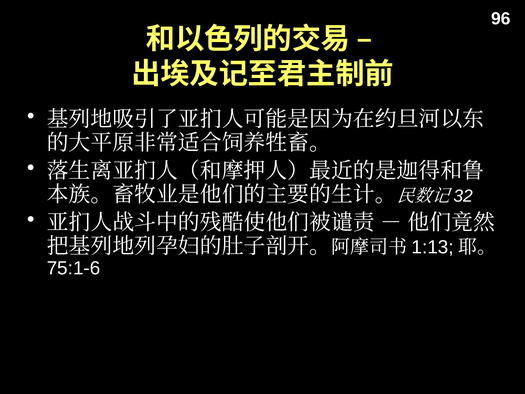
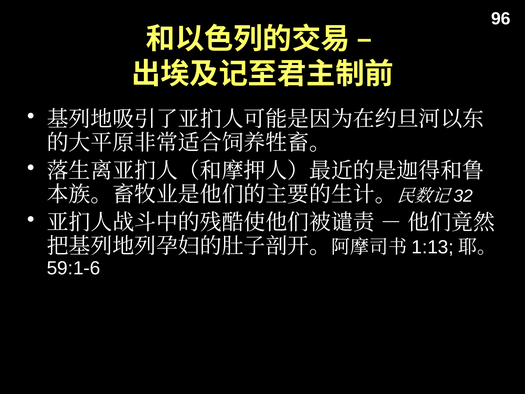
75:1-6: 75:1-6 -> 59:1-6
